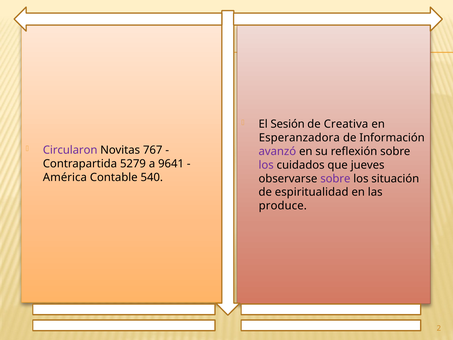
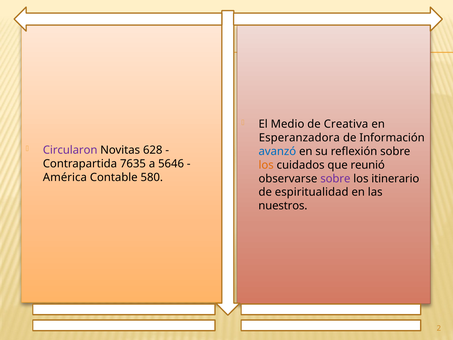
Sesión: Sesión -> Medio
767: 767 -> 628
avanzó colour: purple -> blue
5279: 5279 -> 7635
9641: 9641 -> 5646
los at (266, 165) colour: purple -> orange
jueves: jueves -> reunió
540: 540 -> 580
situación: situación -> itinerario
produce: produce -> nuestros
